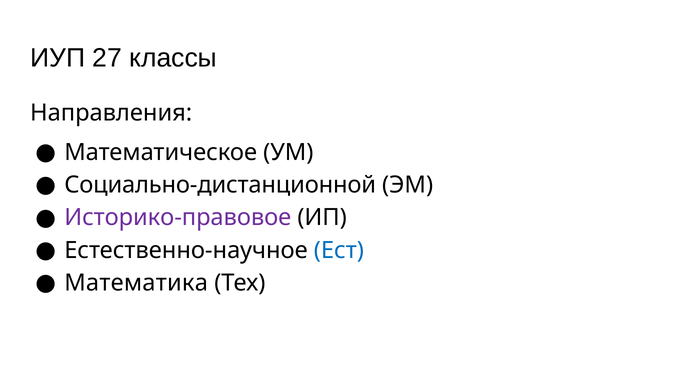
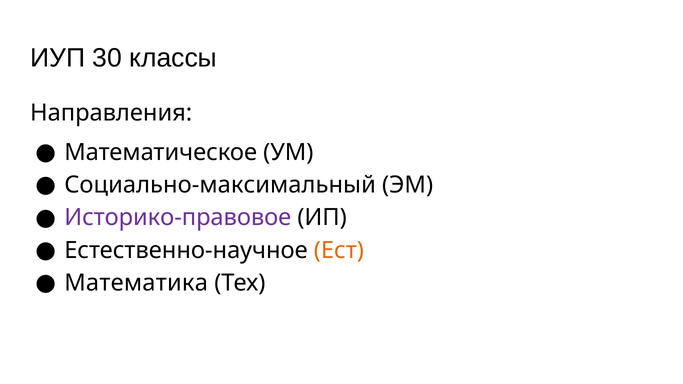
27: 27 -> 30
Социально-дистанционной: Социально-дистанционной -> Социально-максимальный
Ест colour: blue -> orange
